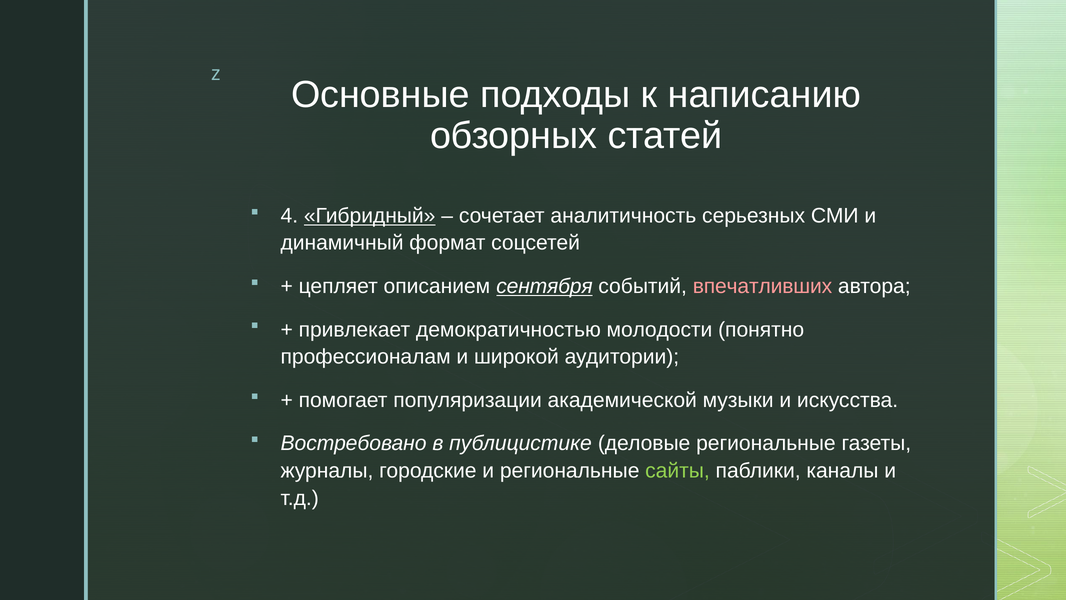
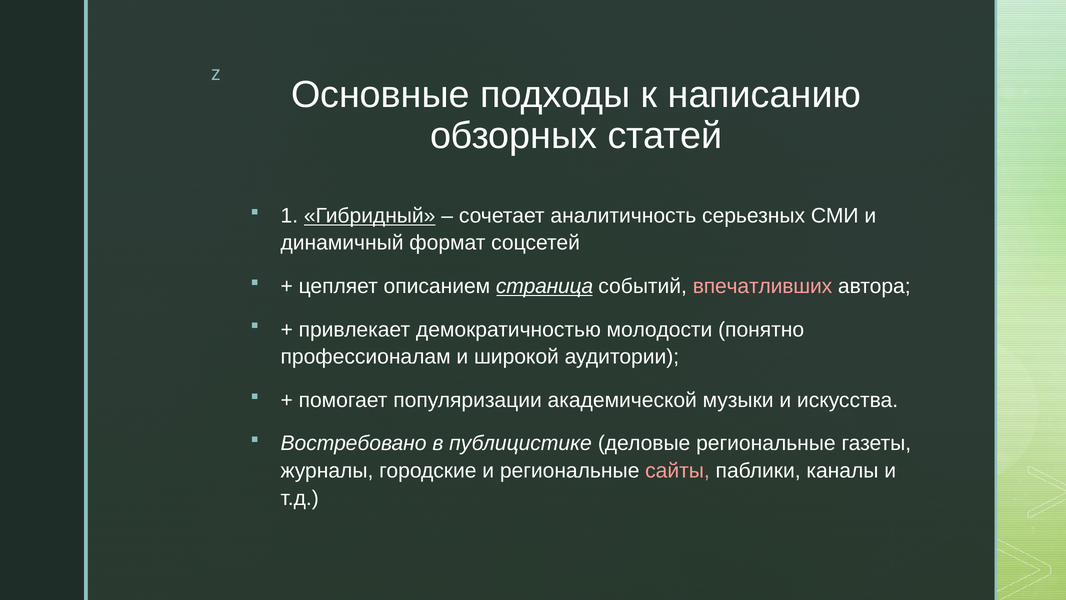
4: 4 -> 1
сентября: сентября -> страница
сайты colour: light green -> pink
